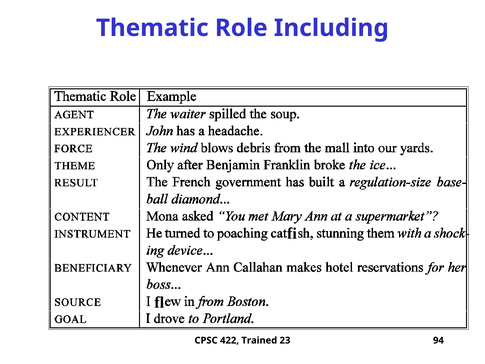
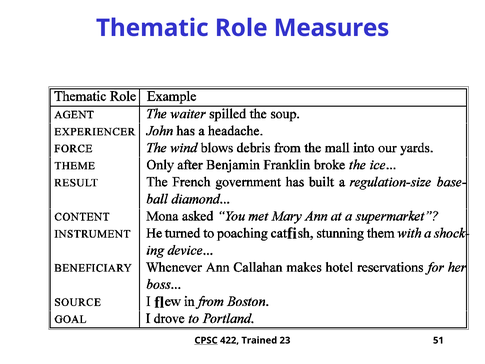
Including: Including -> Measures
CPSC underline: none -> present
94: 94 -> 51
